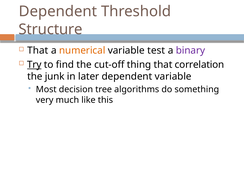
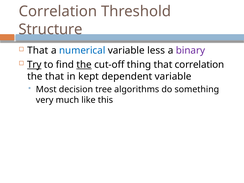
Dependent at (58, 11): Dependent -> Correlation
numerical colour: orange -> blue
test: test -> less
the at (84, 65) underline: none -> present
the junk: junk -> that
later: later -> kept
